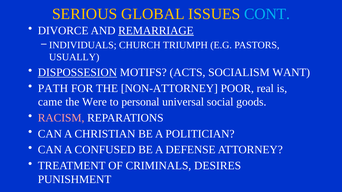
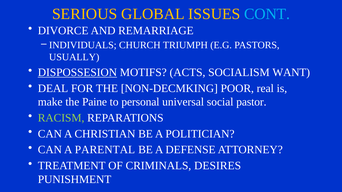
REMARRIAGE underline: present -> none
PATH: PATH -> DEAL
NON-ATTORNEY: NON-ATTORNEY -> NON-DECMKING
came: came -> make
Were: Were -> Paine
goods: goods -> pastor
RACISM colour: pink -> light green
CONFUSED: CONFUSED -> PARENTAL
